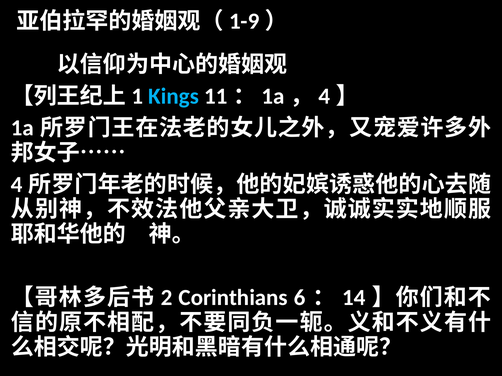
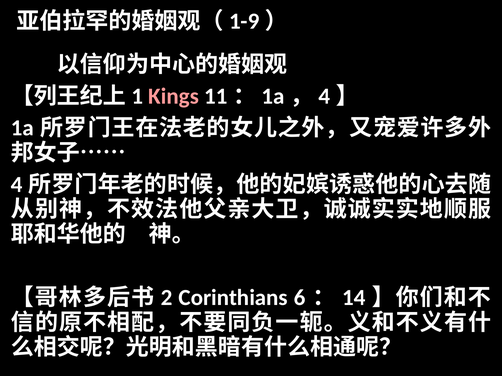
Kings colour: light blue -> pink
